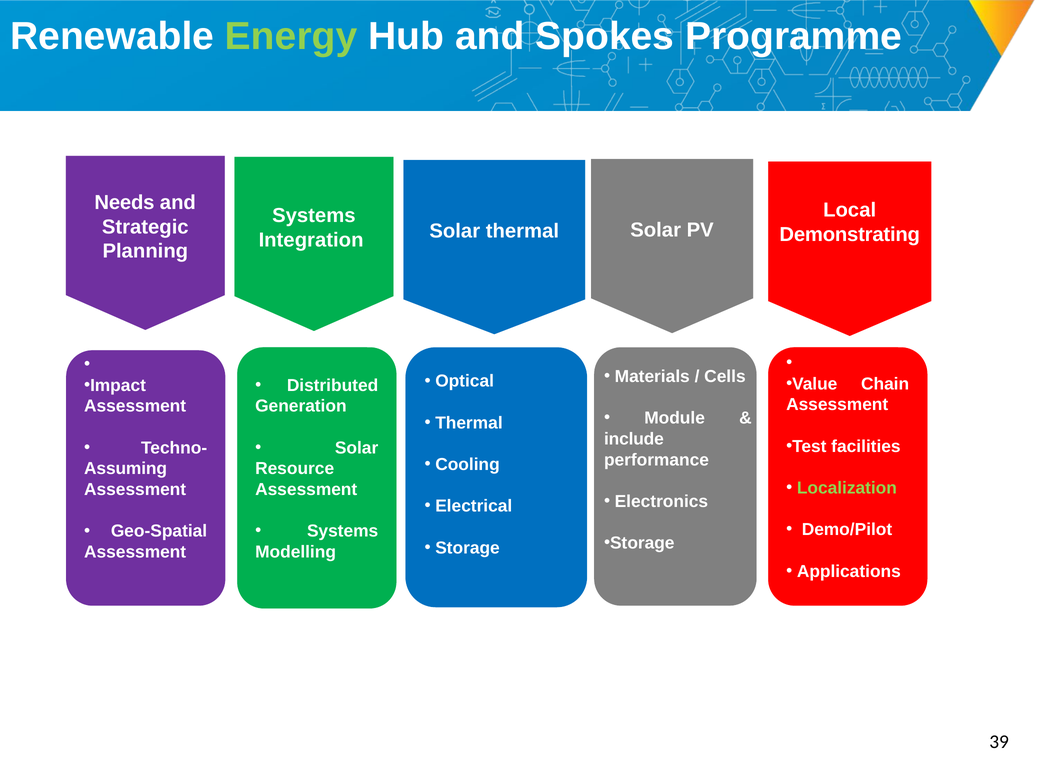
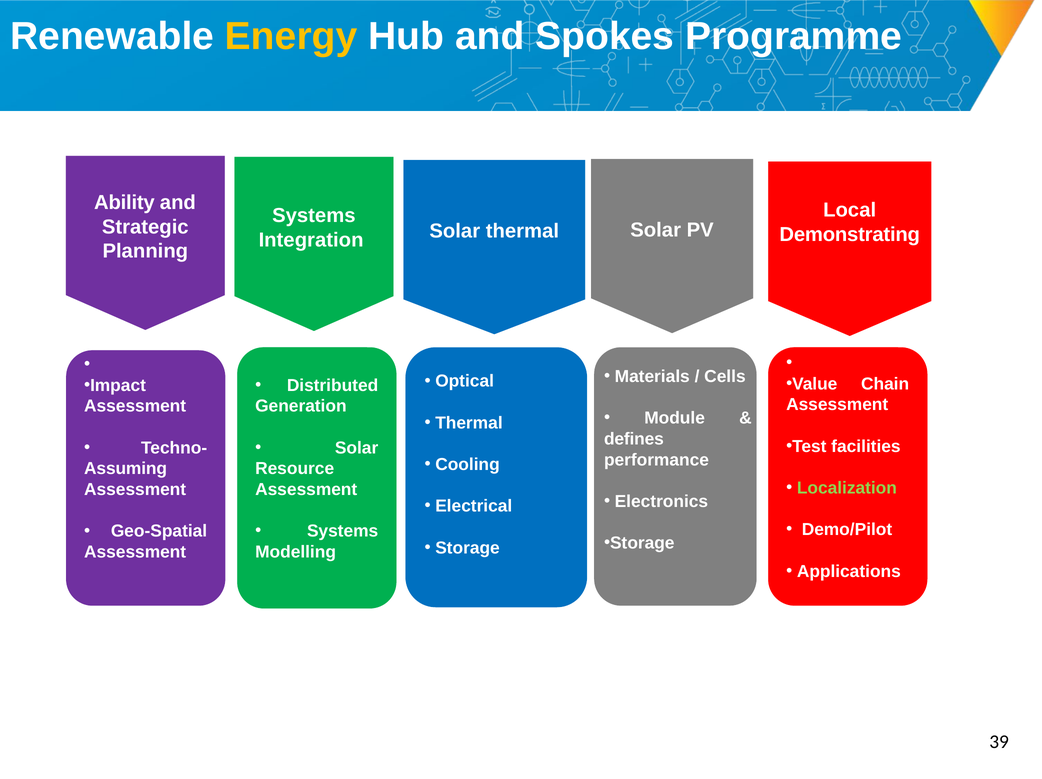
Energy colour: light green -> yellow
Needs: Needs -> Ability
include: include -> defines
